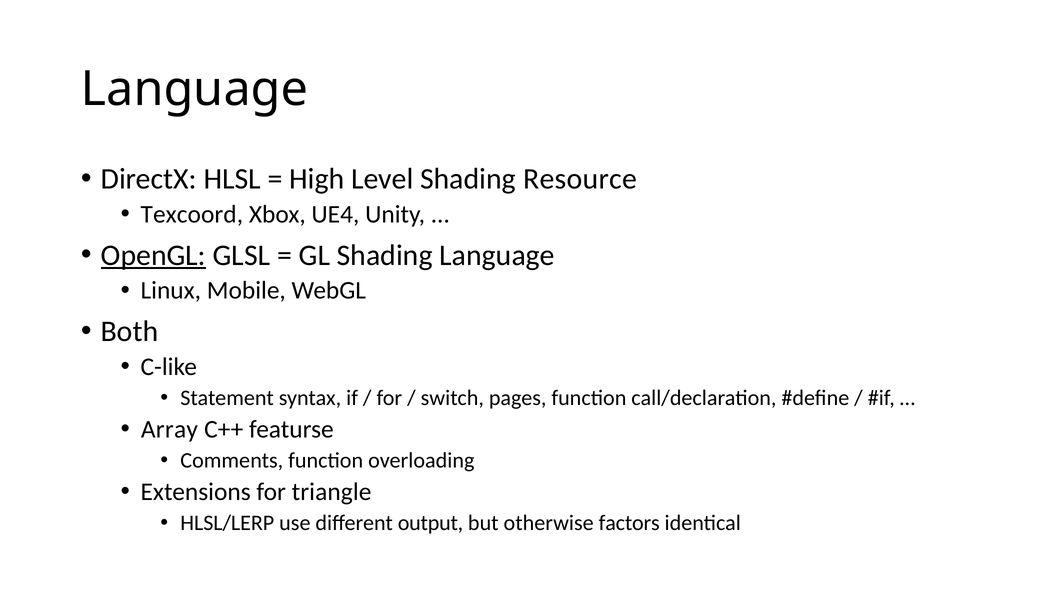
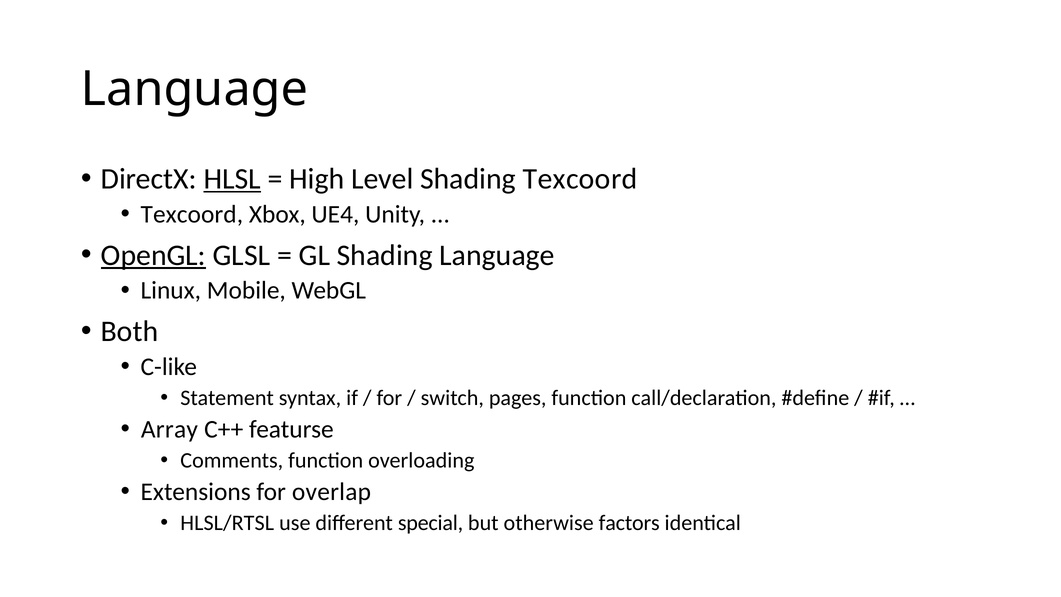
HLSL underline: none -> present
Shading Resource: Resource -> Texcoord
triangle: triangle -> overlap
HLSL/LERP: HLSL/LERP -> HLSL/RTSL
output: output -> special
